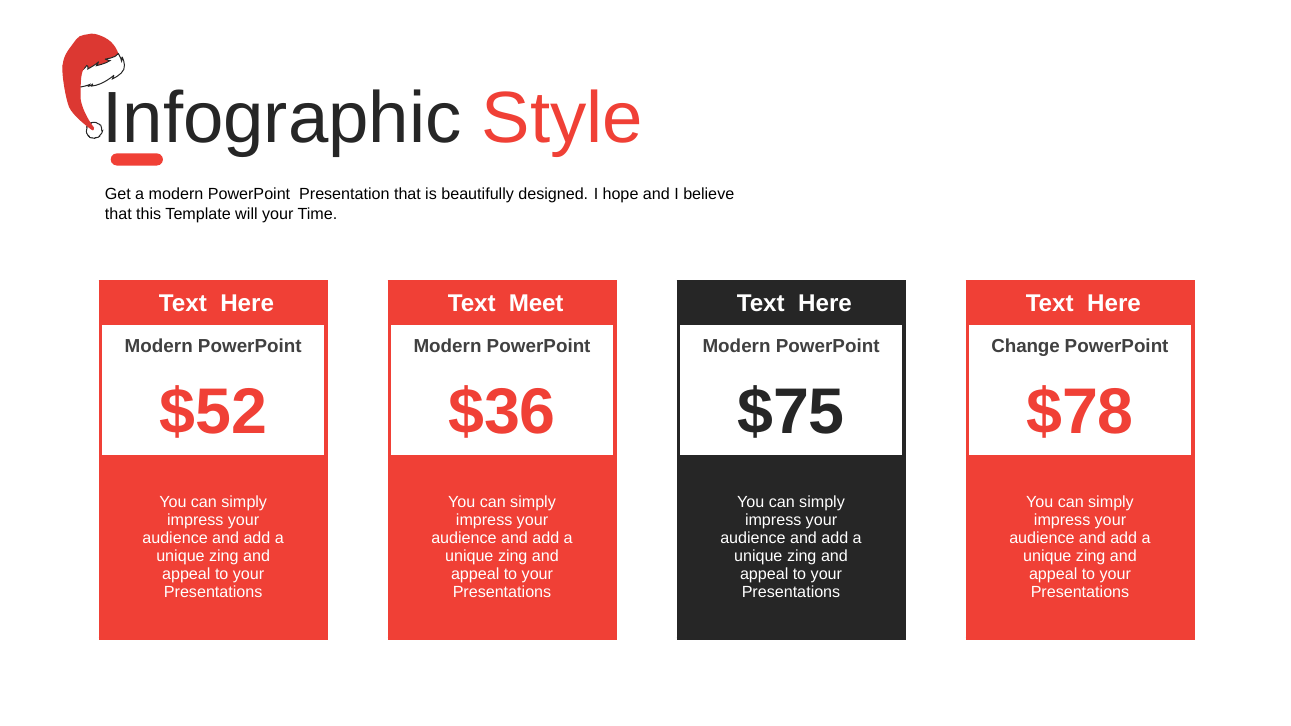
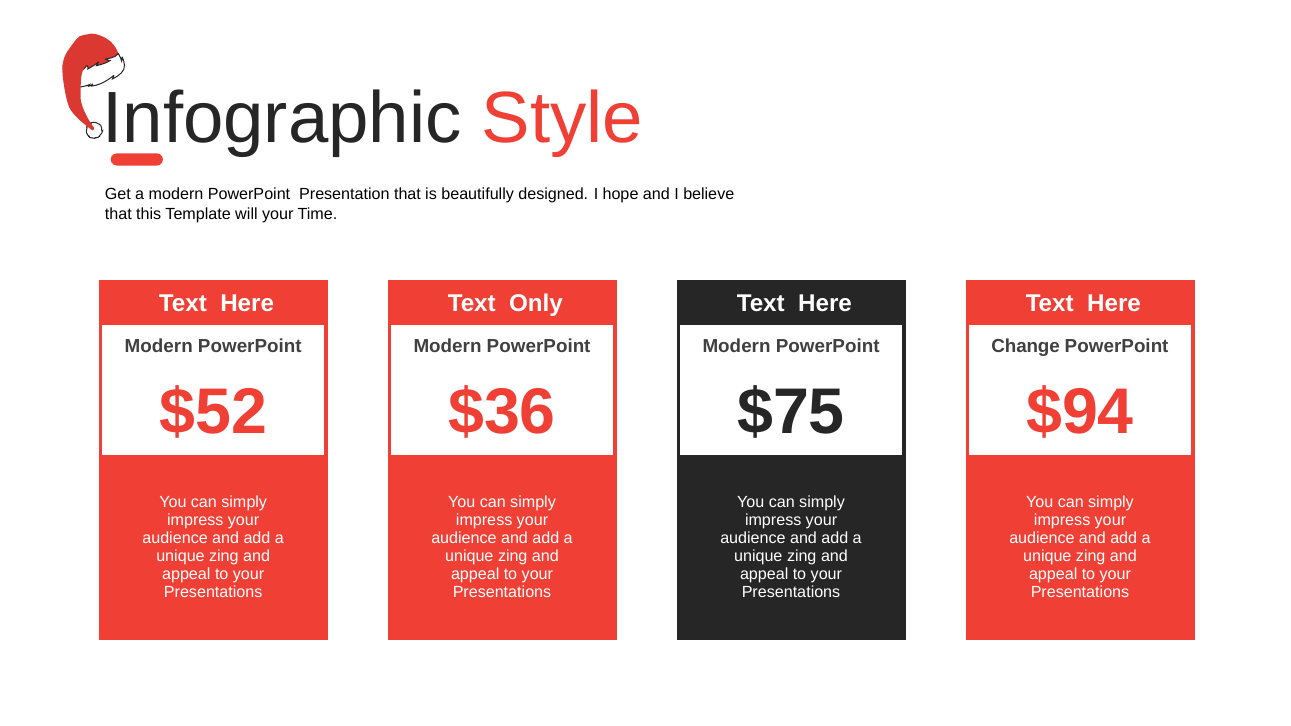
Meet: Meet -> Only
$78: $78 -> $94
